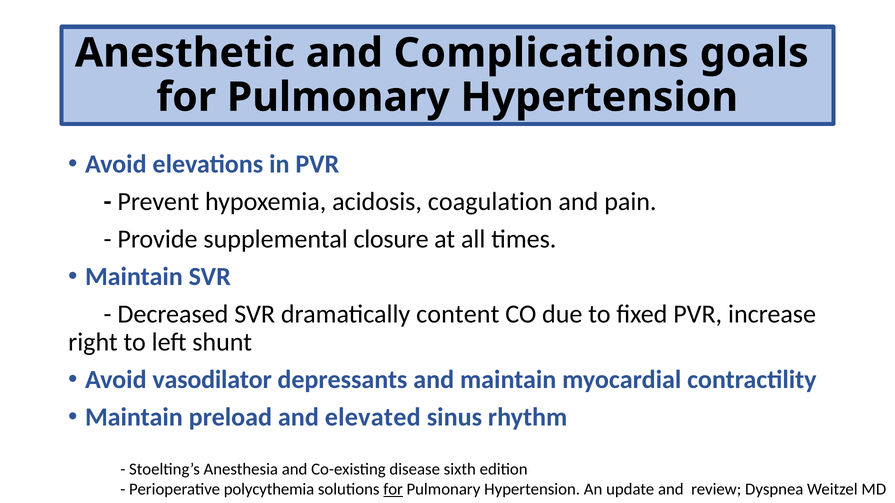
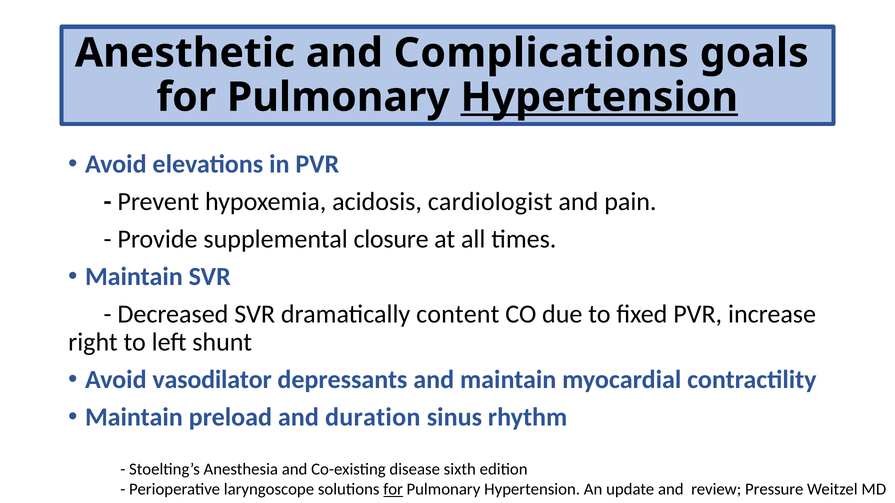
Hypertension at (599, 97) underline: none -> present
coagulation: coagulation -> cardiologist
elevated: elevated -> duration
polycythemia: polycythemia -> laryngoscope
Dyspnea: Dyspnea -> Pressure
